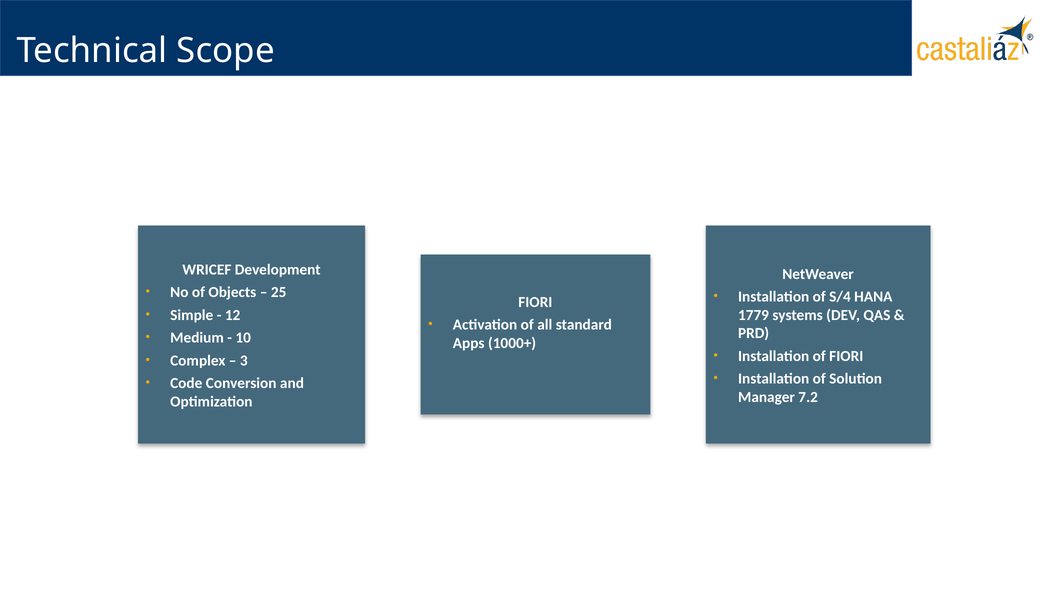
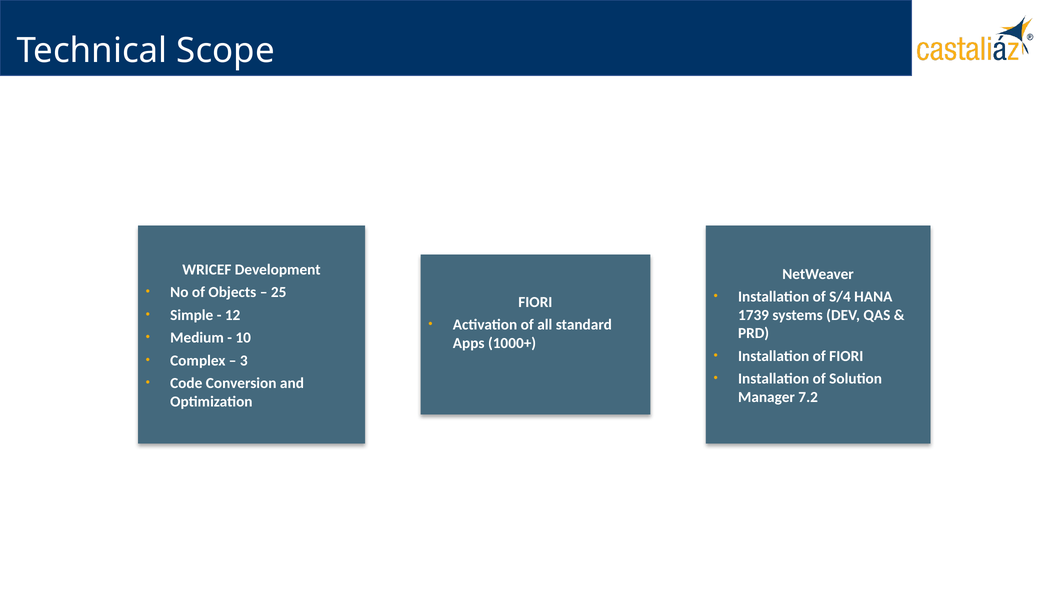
1779: 1779 -> 1739
